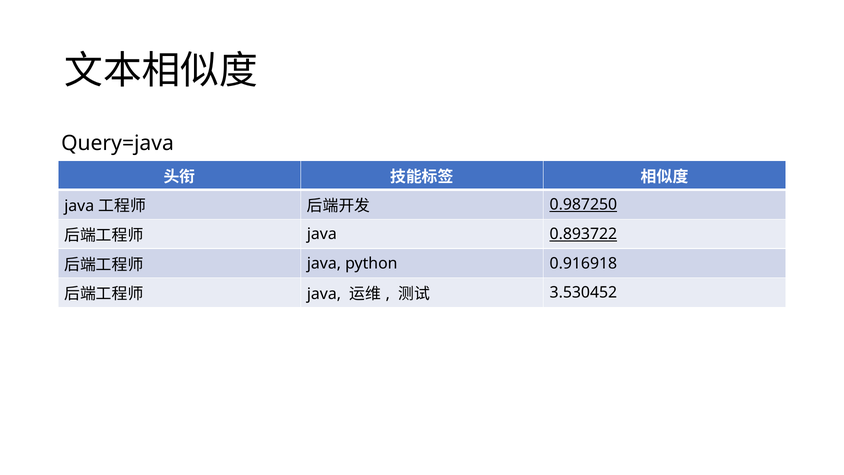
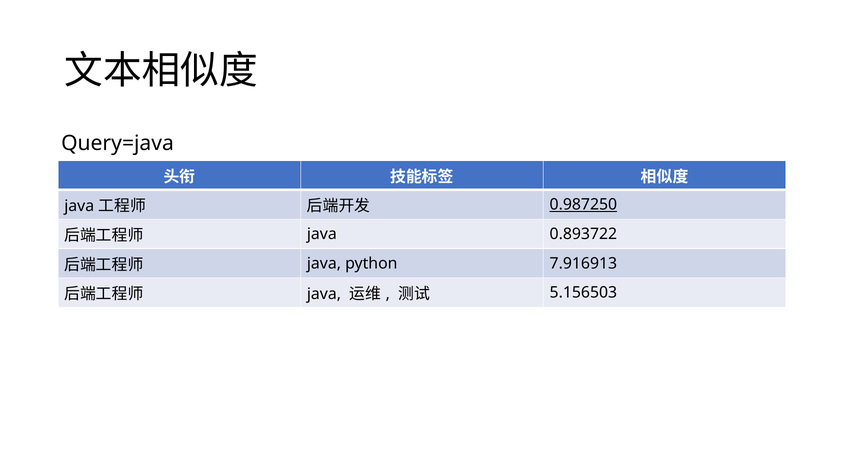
0.893722 underline: present -> none
0.916918: 0.916918 -> 7.916913
3.530452: 3.530452 -> 5.156503
